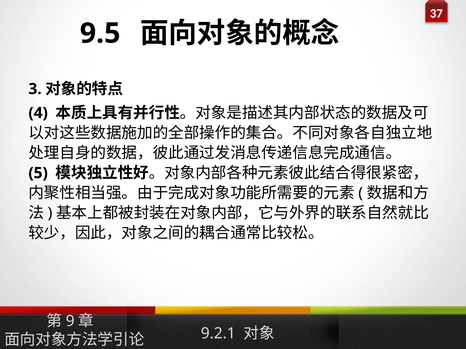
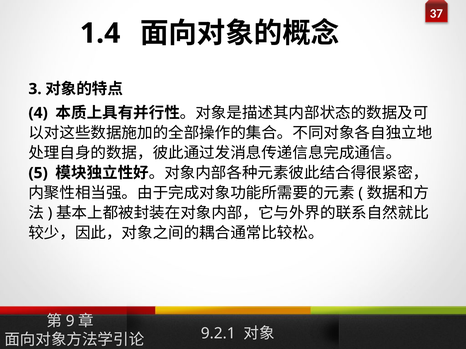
9.5: 9.5 -> 1.4
